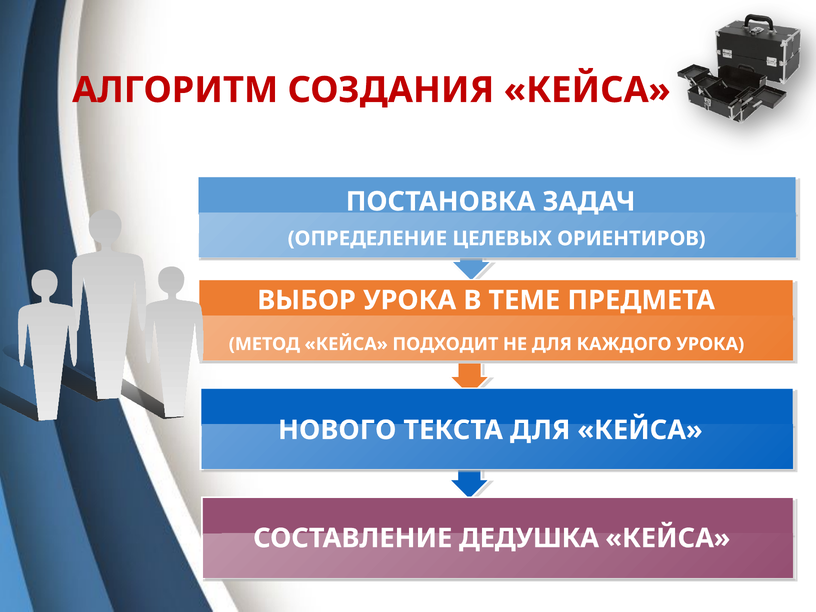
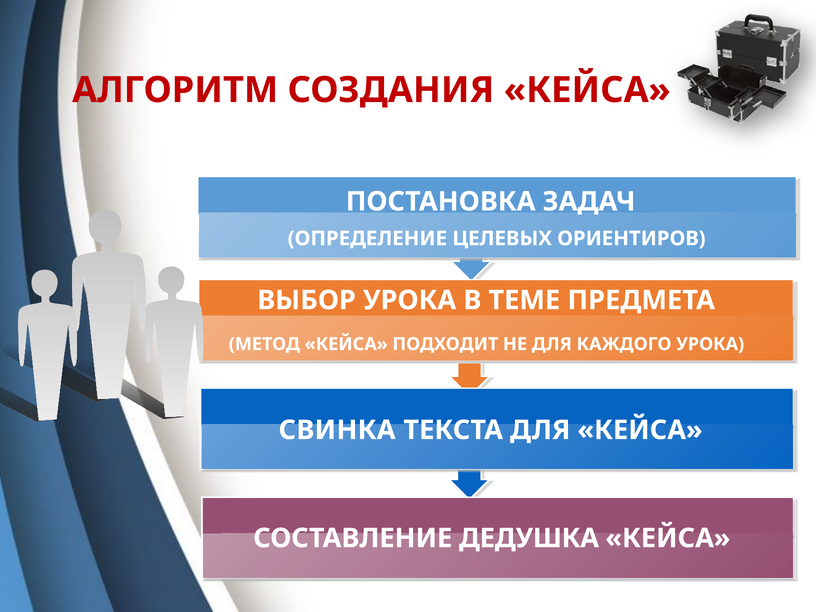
НОВОГО: НОВОГО -> СВИНКА
